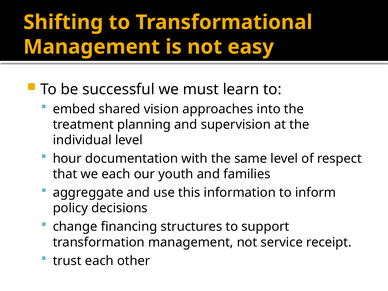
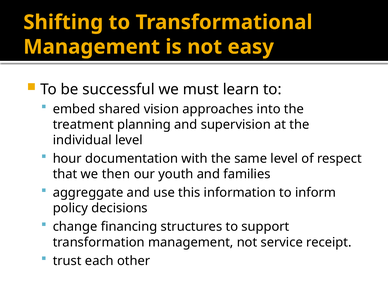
we each: each -> then
